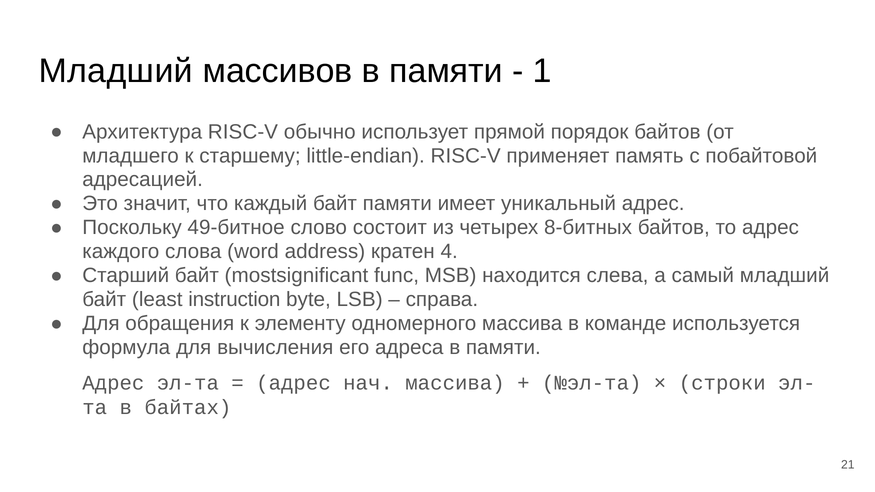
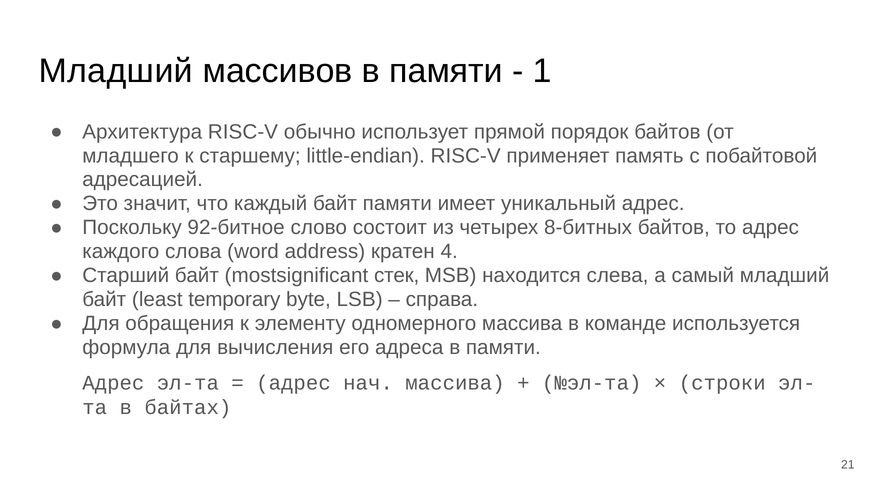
49-битное: 49-битное -> 92-битное
func: func -> стек
instruction: instruction -> temporary
